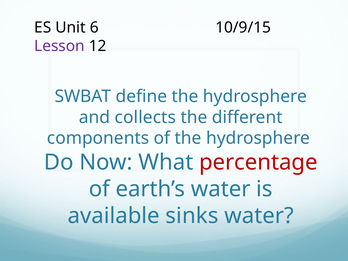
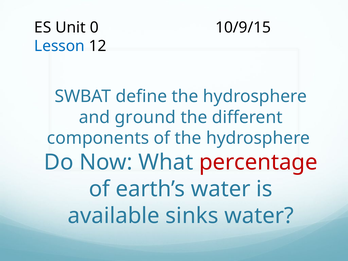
6: 6 -> 0
Lesson colour: purple -> blue
collects: collects -> ground
